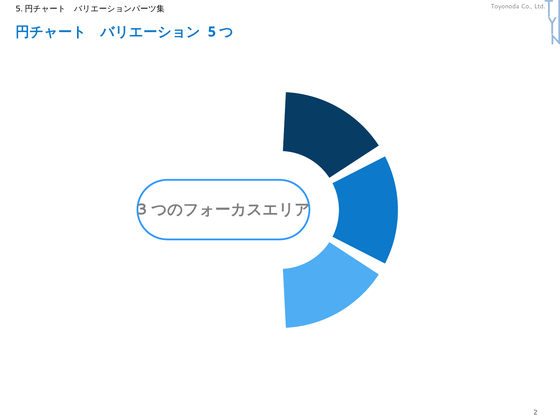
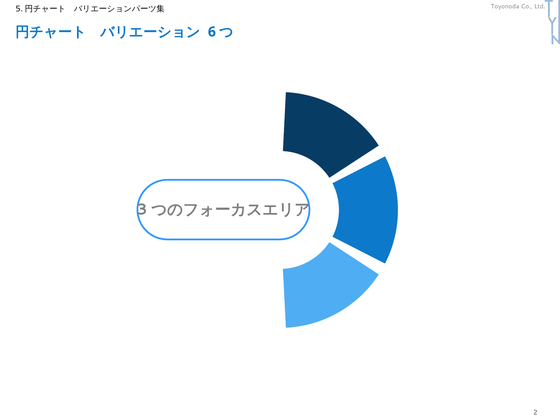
5: 5 -> 6
